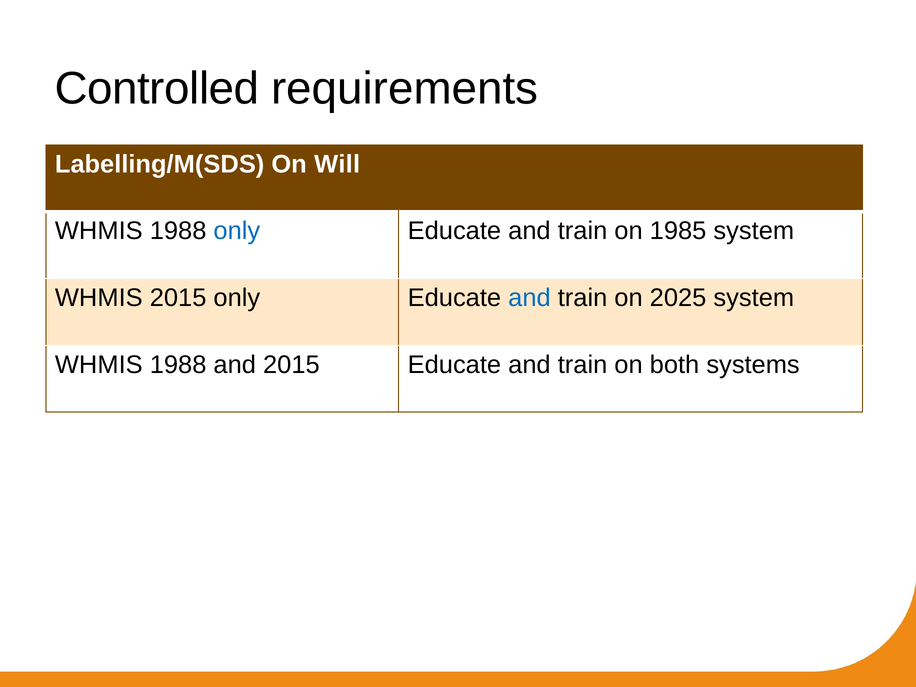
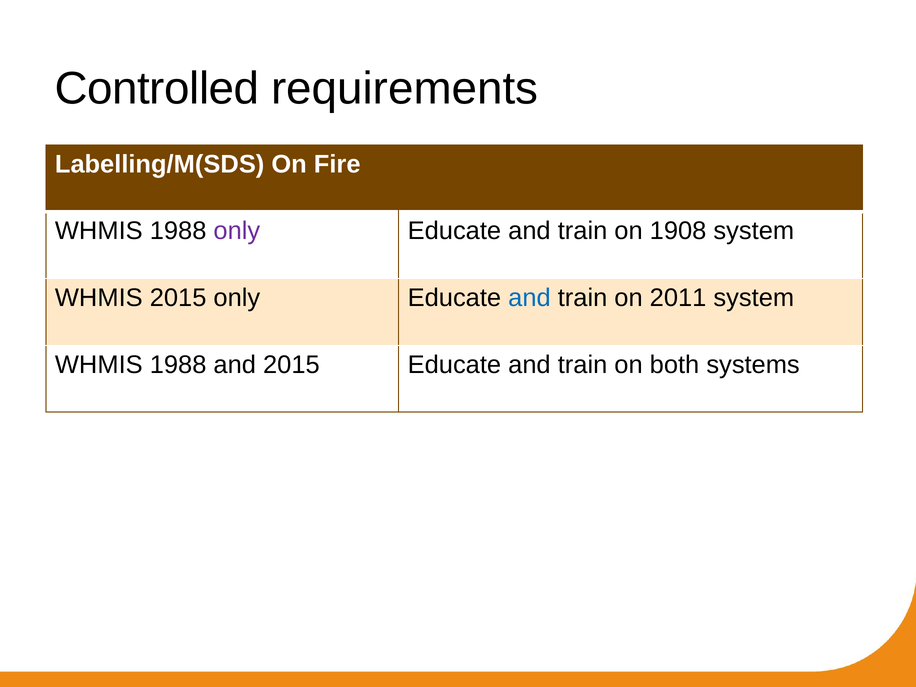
Will: Will -> Fire
only at (237, 231) colour: blue -> purple
1985: 1985 -> 1908
2025: 2025 -> 2011
